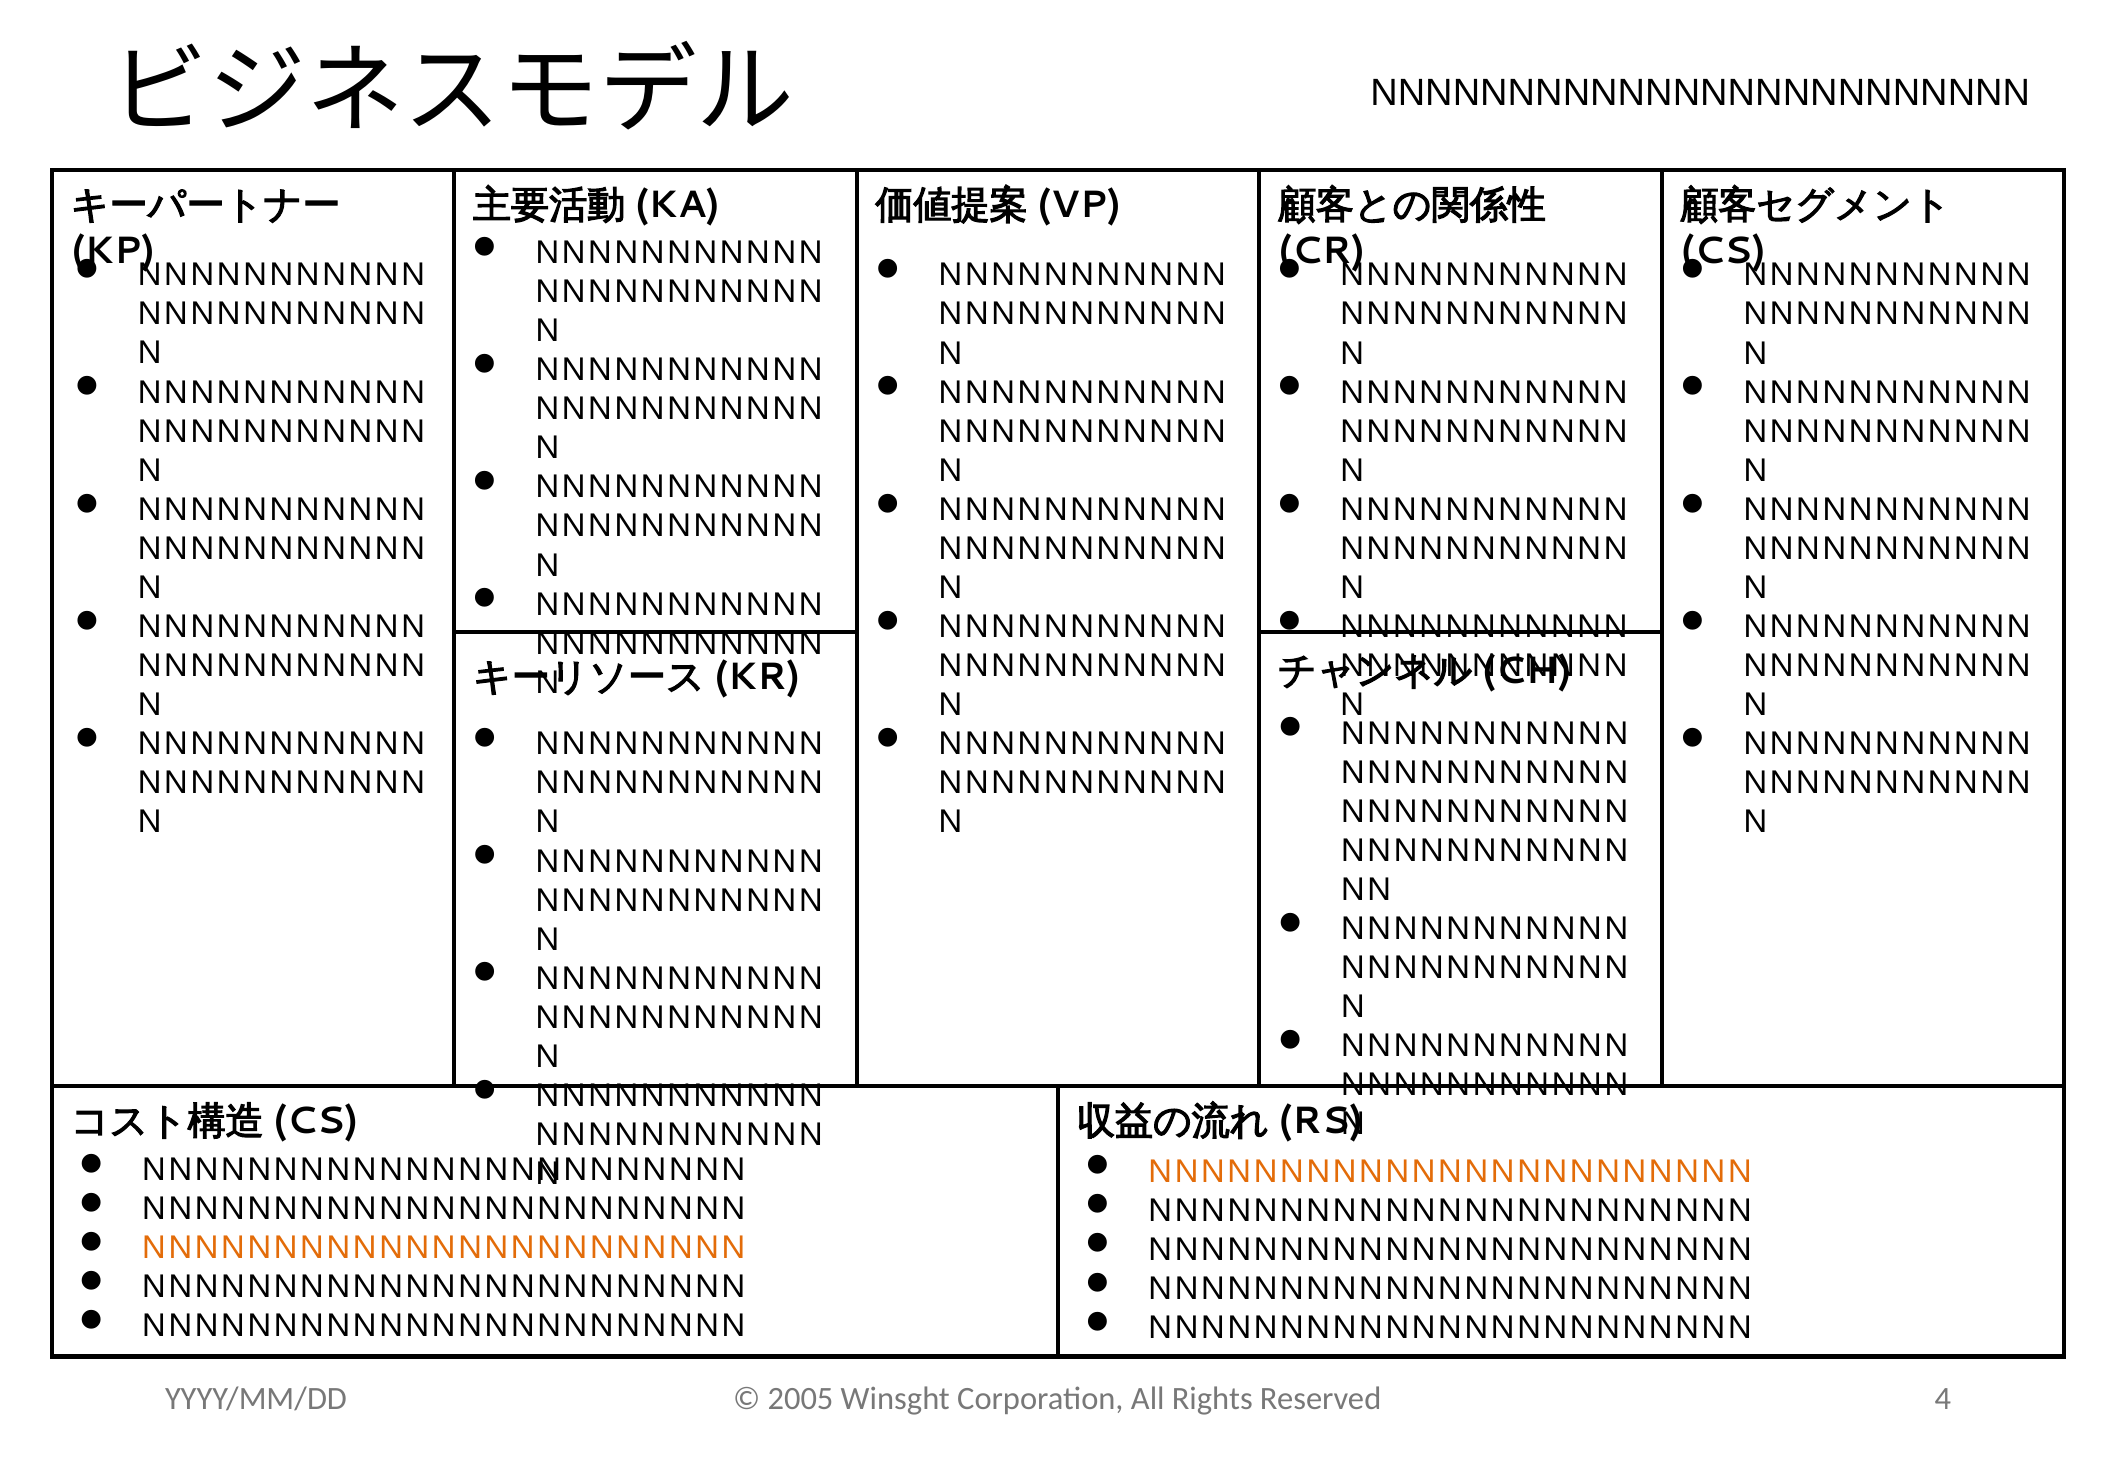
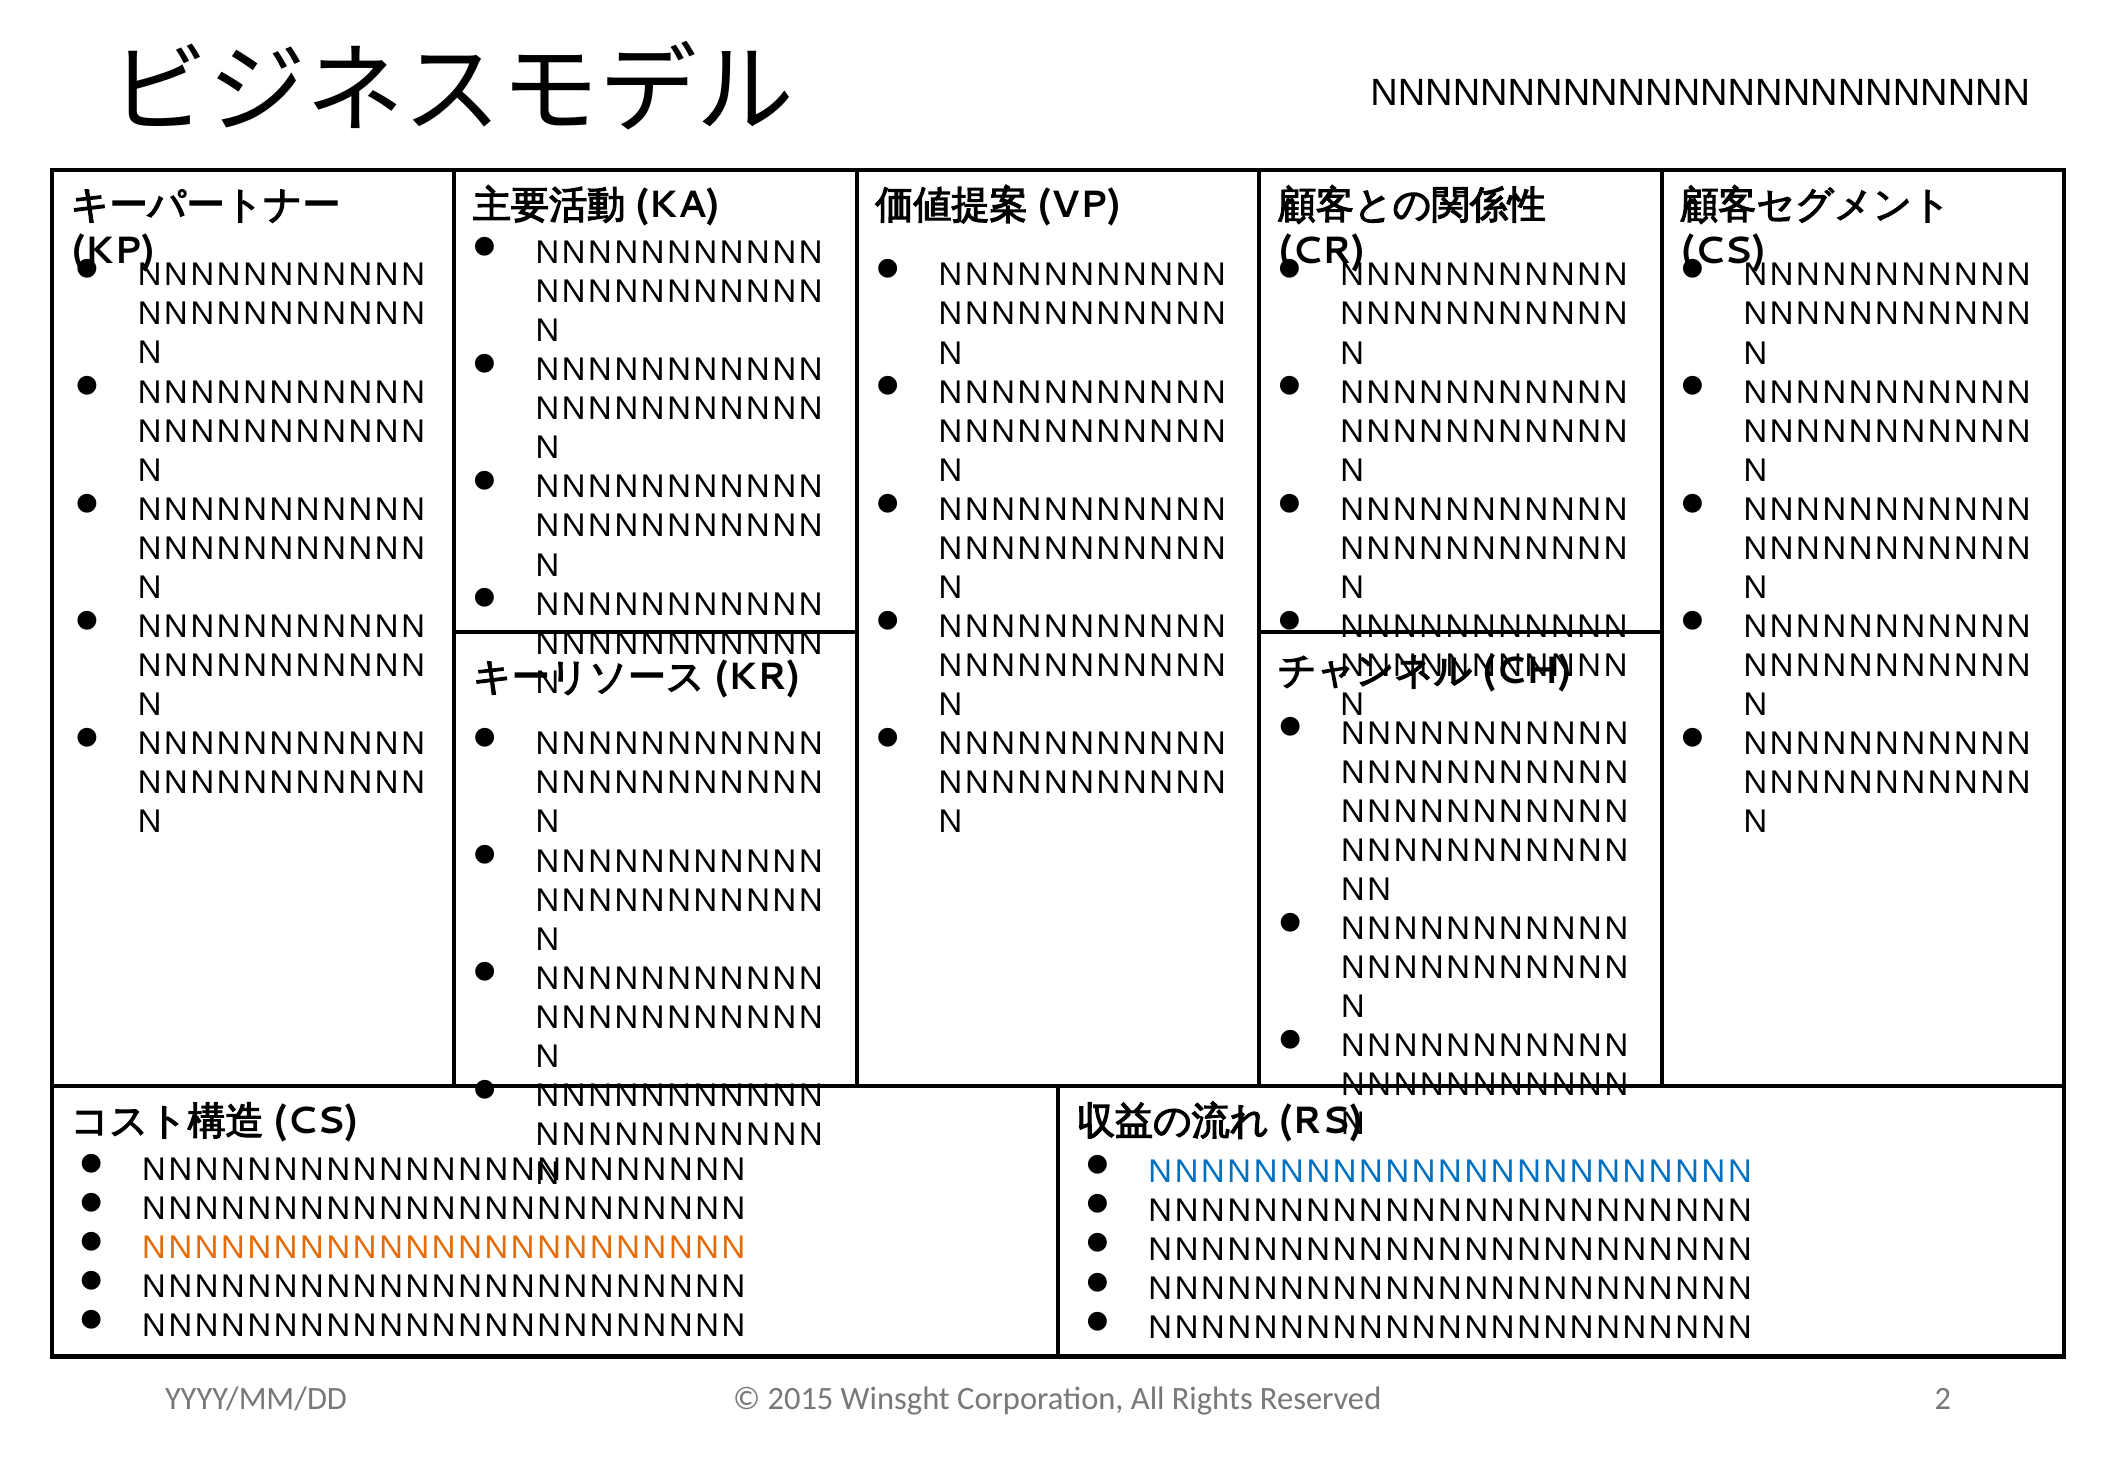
NNNNNNNNNNNNNNNNNNNNNNN at (1449, 1171) colour: orange -> blue
2005: 2005 -> 2015
4: 4 -> 2
